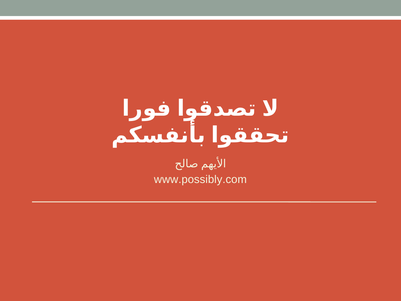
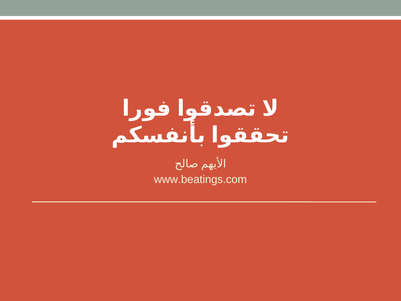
www.possibly.com: www.possibly.com -> www.beatings.com
